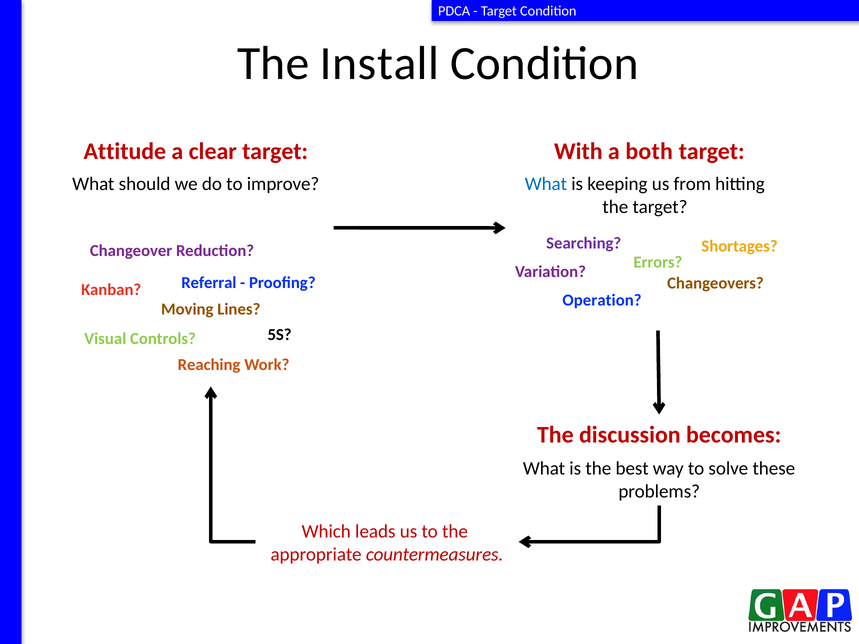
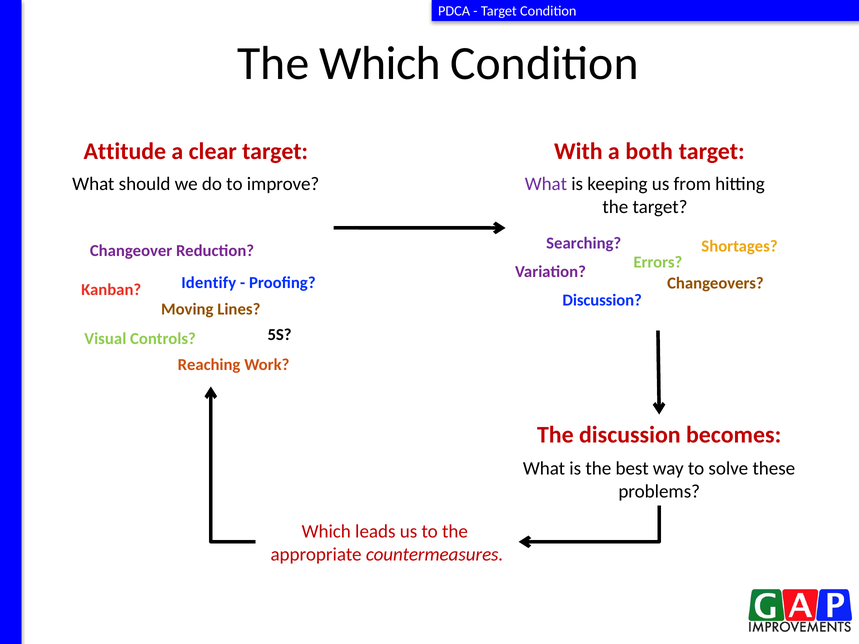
The Install: Install -> Which
What at (546, 184) colour: blue -> purple
Referral: Referral -> Identify
Operation at (602, 300): Operation -> Discussion
